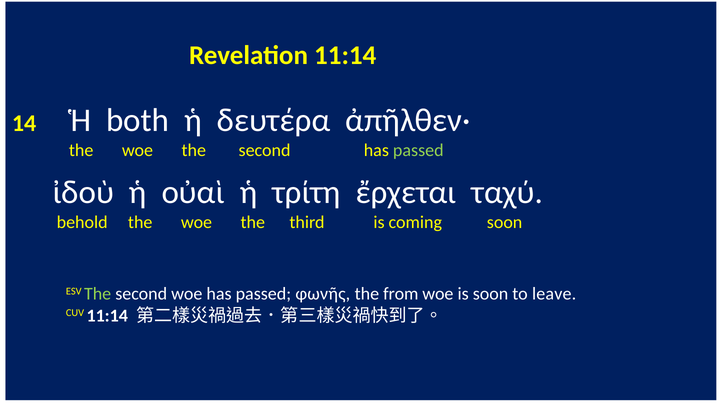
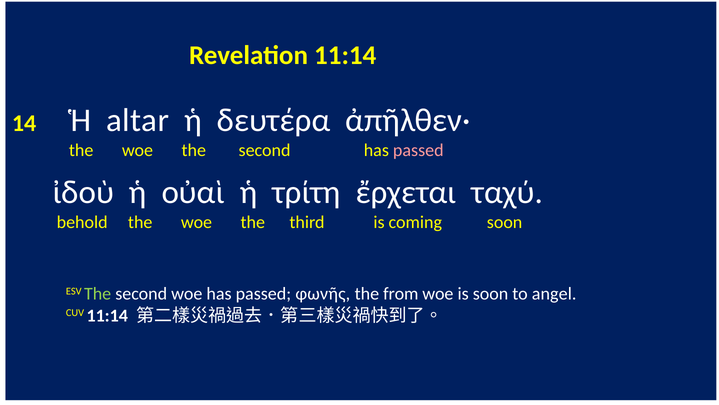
both: both -> altar
passed at (418, 150) colour: light green -> pink
leave: leave -> angel
